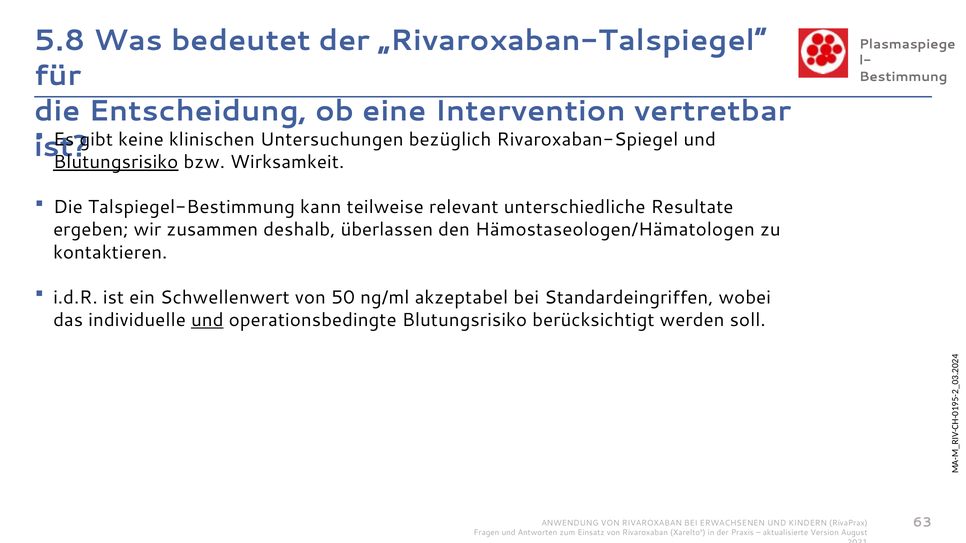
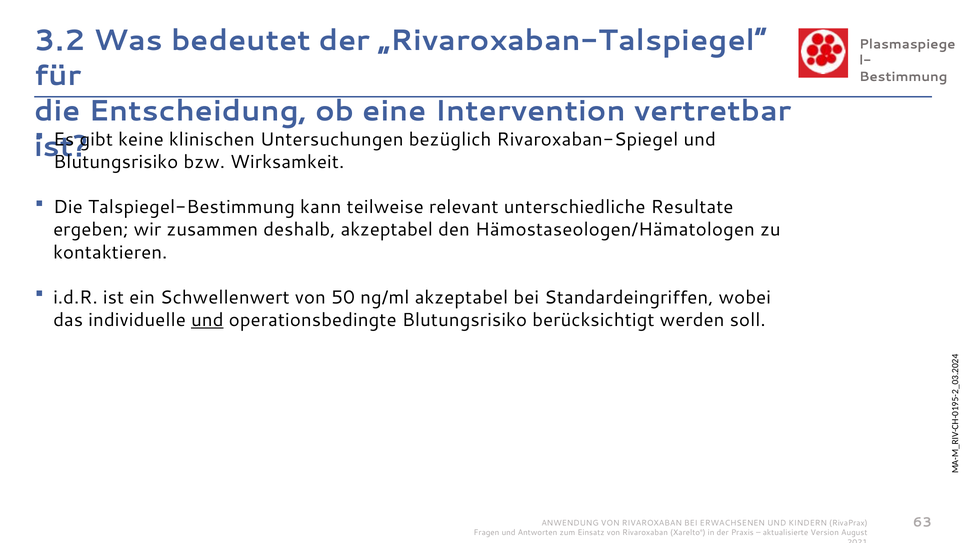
5.8: 5.8 -> 3.2
Blutungsrisiko at (116, 162) underline: present -> none
deshalb überlassen: überlassen -> akzeptabel
